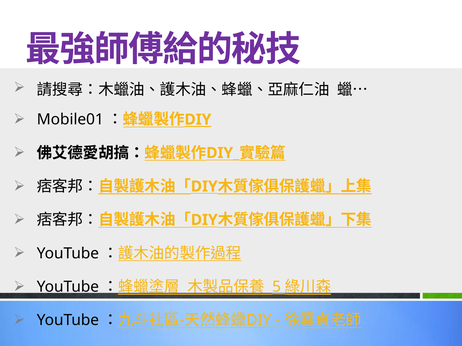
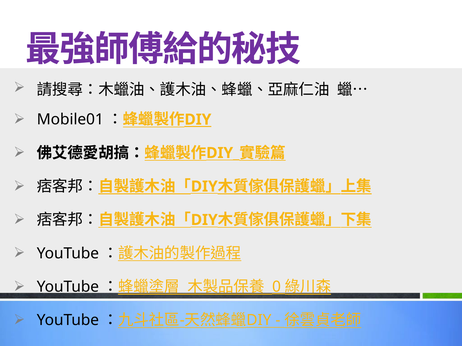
5: 5 -> 0
